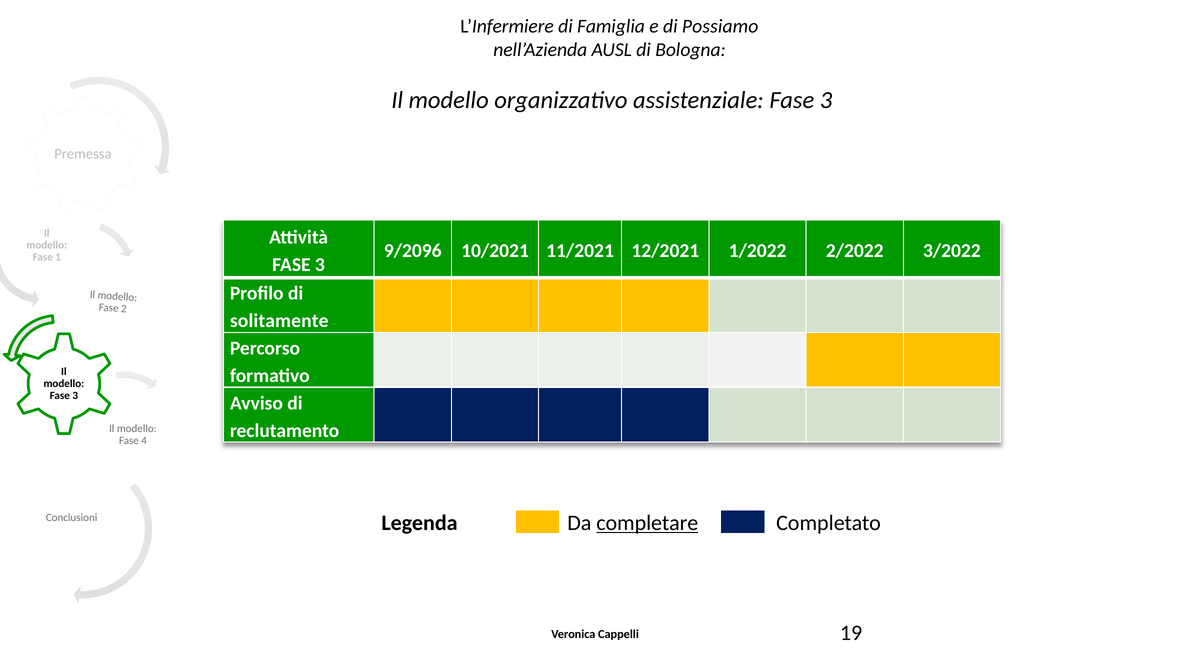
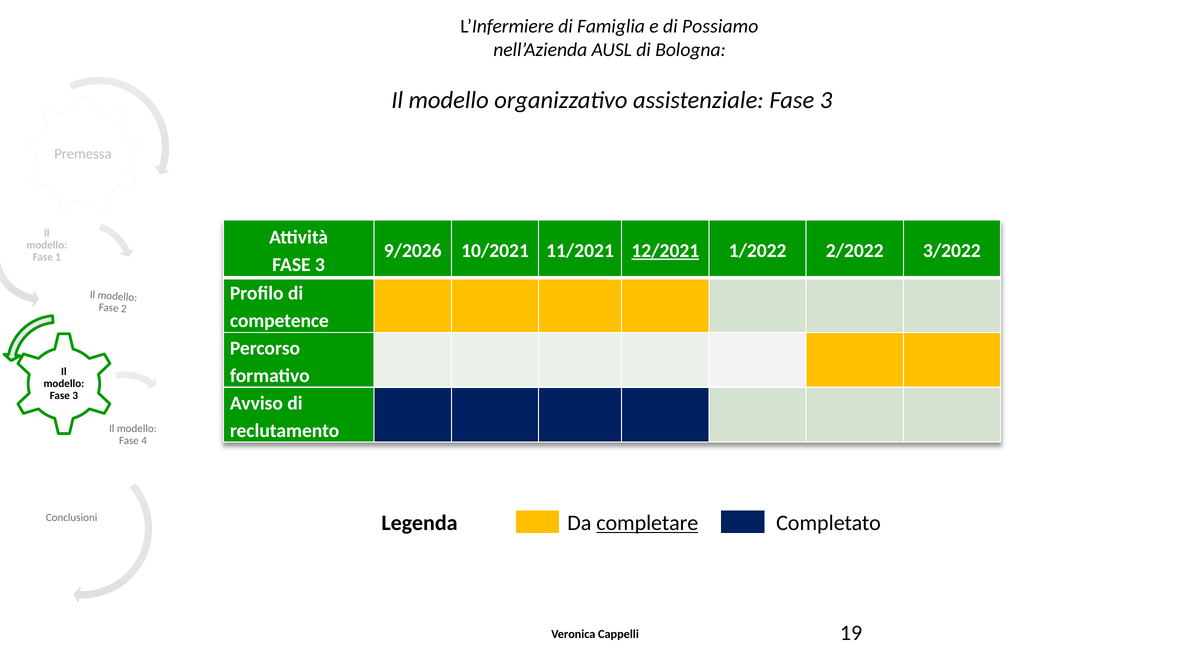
9/2096: 9/2096 -> 9/2026
12/2021 underline: none -> present
solitamente: solitamente -> competence
